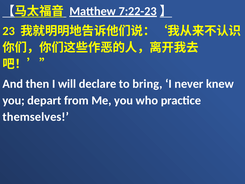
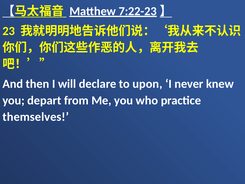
bring: bring -> upon
